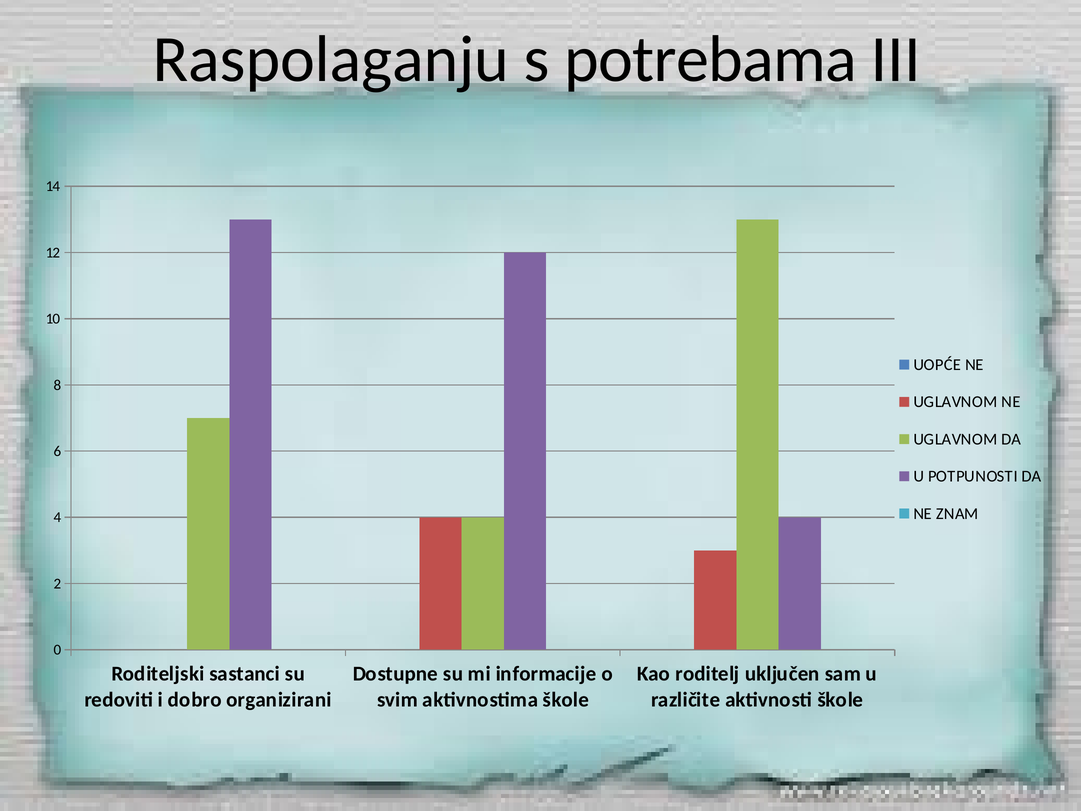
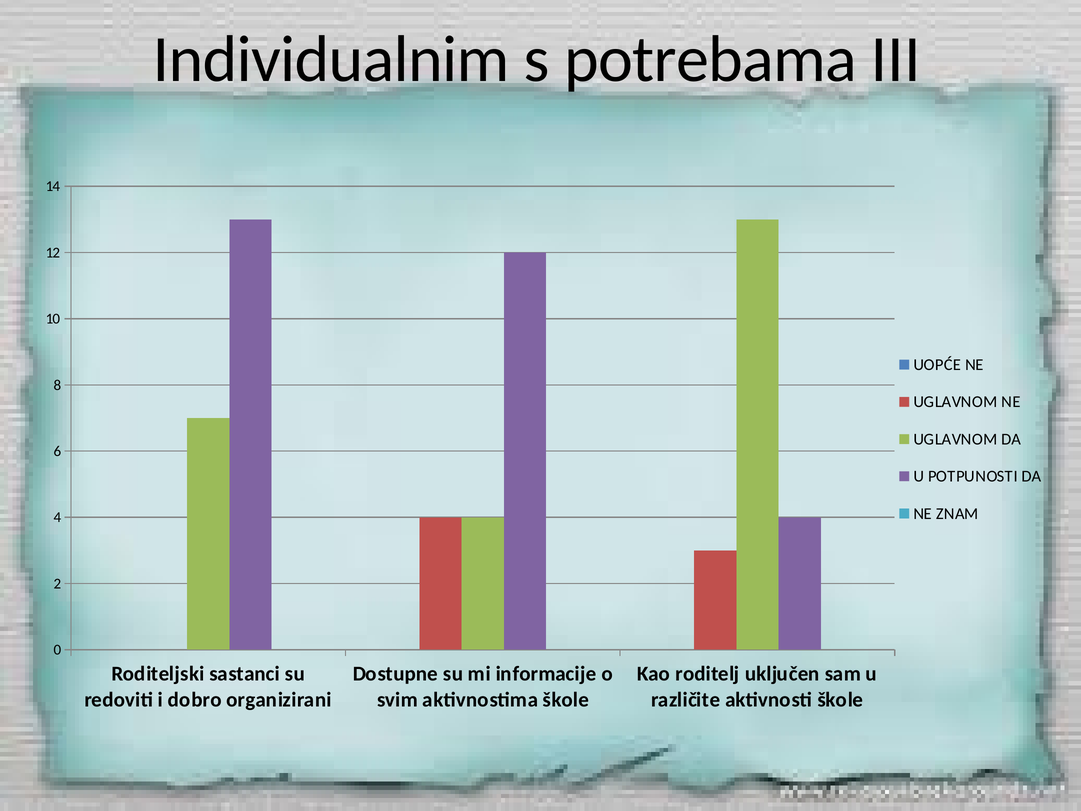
Raspolaganju: Raspolaganju -> Individualnim
